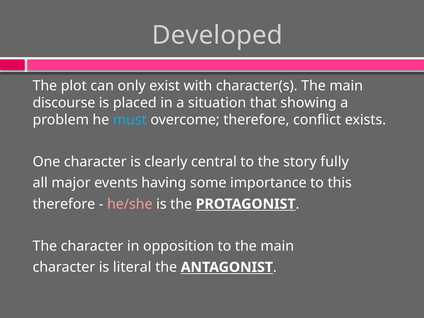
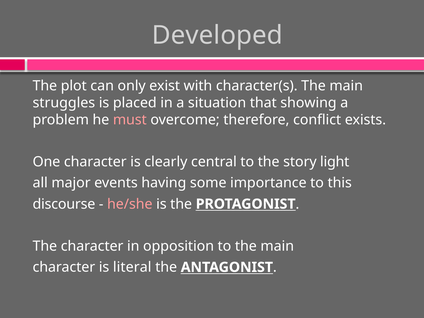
discourse: discourse -> struggles
must colour: light blue -> pink
fully: fully -> light
therefore at (64, 204): therefore -> discourse
